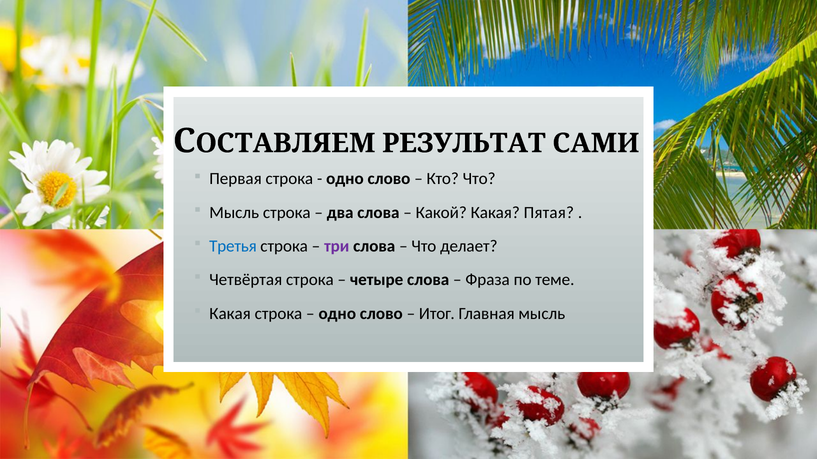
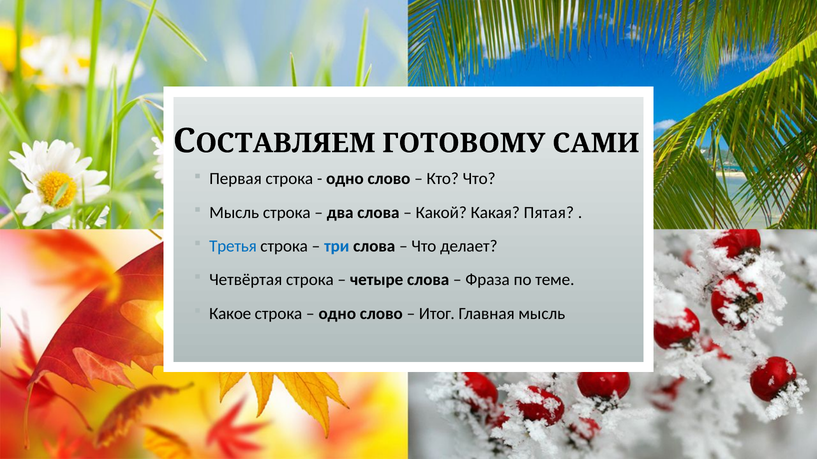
РЕЗУЛЬТАТ: РЕЗУЛЬТАТ -> ГОТОВОМУ
три colour: purple -> blue
Какая at (230, 314): Какая -> Какое
